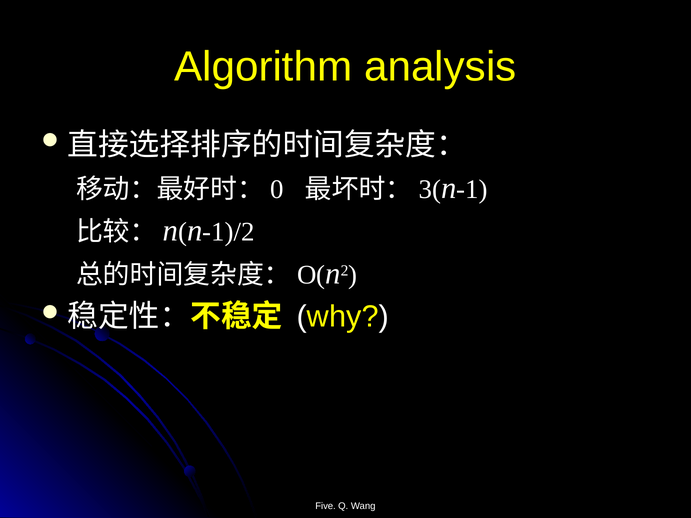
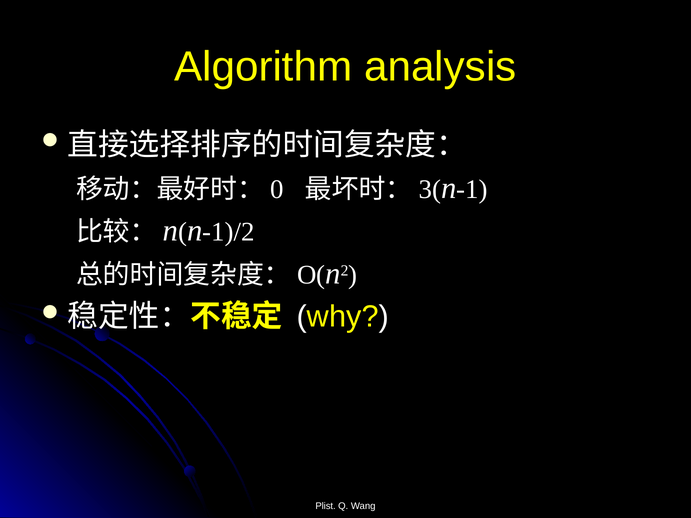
Five: Five -> Plist
